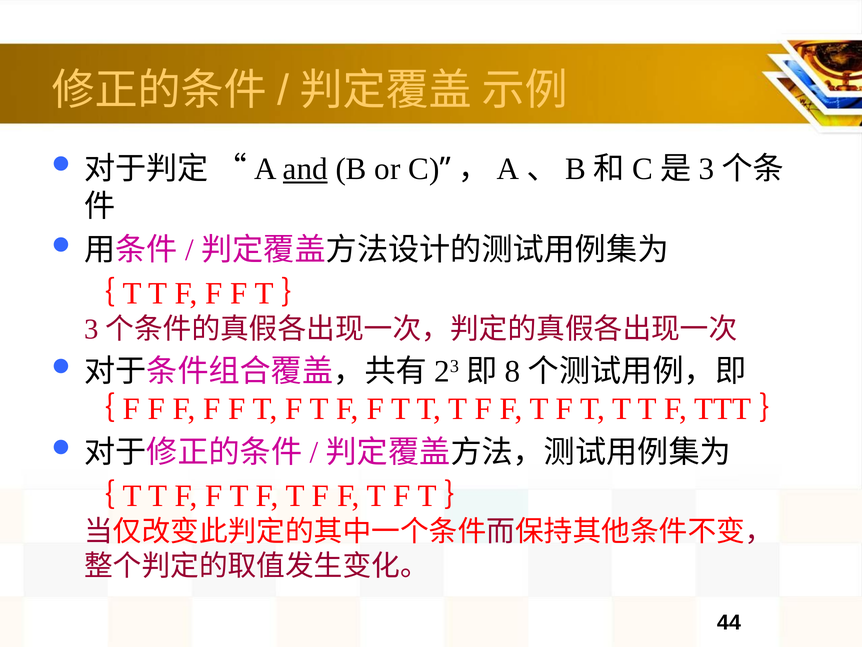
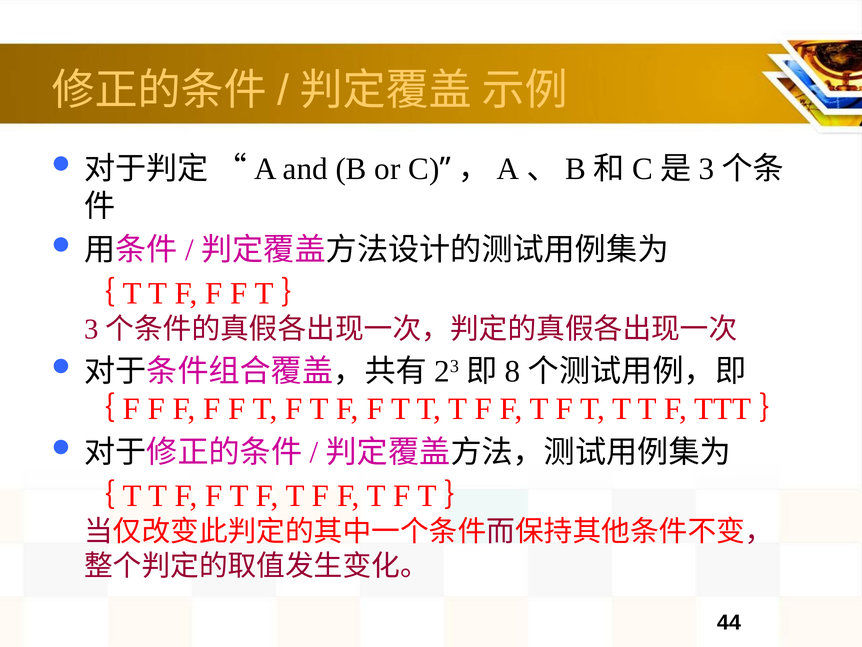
and underline: present -> none
